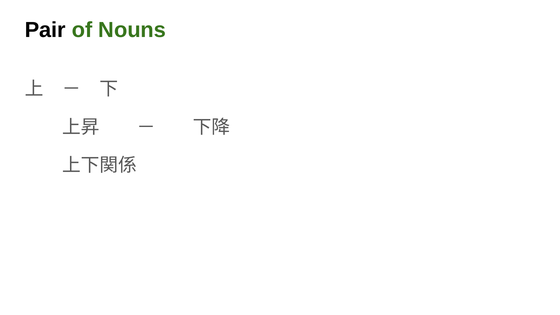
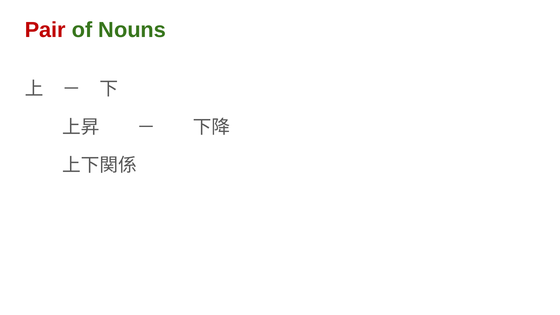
Pair colour: black -> red
